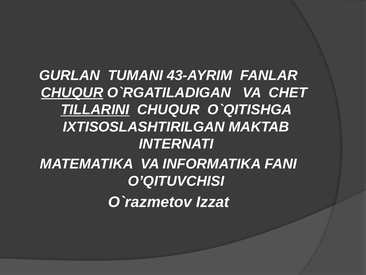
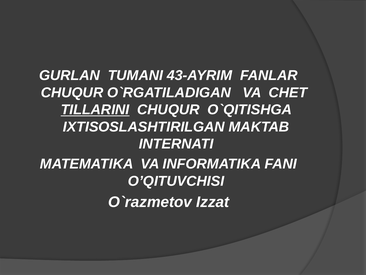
CHUQUR at (72, 92) underline: present -> none
